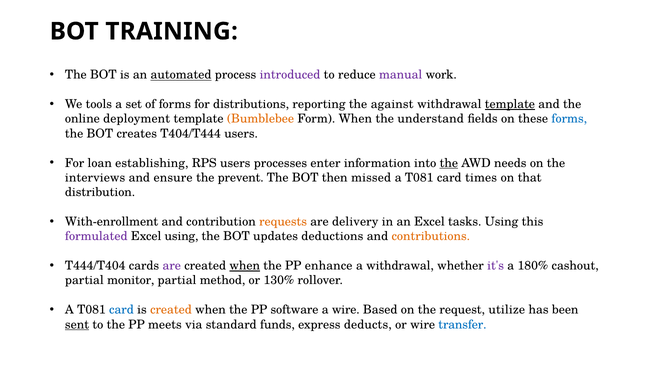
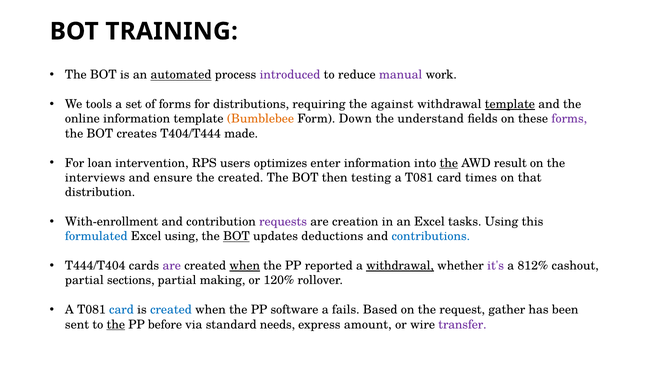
reporting: reporting -> requiring
online deployment: deployment -> information
Form When: When -> Down
forms at (569, 119) colour: blue -> purple
T404/T444 users: users -> made
establishing: establishing -> intervention
processes: processes -> optimizes
needs: needs -> result
the prevent: prevent -> created
missed: missed -> testing
requests colour: orange -> purple
delivery: delivery -> creation
formulated colour: purple -> blue
BOT at (236, 237) underline: none -> present
contributions colour: orange -> blue
enhance: enhance -> reported
withdrawal at (400, 266) underline: none -> present
180%: 180% -> 812%
monitor: monitor -> sections
method: method -> making
130%: 130% -> 120%
created at (171, 310) colour: orange -> blue
a wire: wire -> fails
utilize: utilize -> gather
sent underline: present -> none
the at (116, 325) underline: none -> present
meets: meets -> before
funds: funds -> needs
deducts: deducts -> amount
transfer colour: blue -> purple
